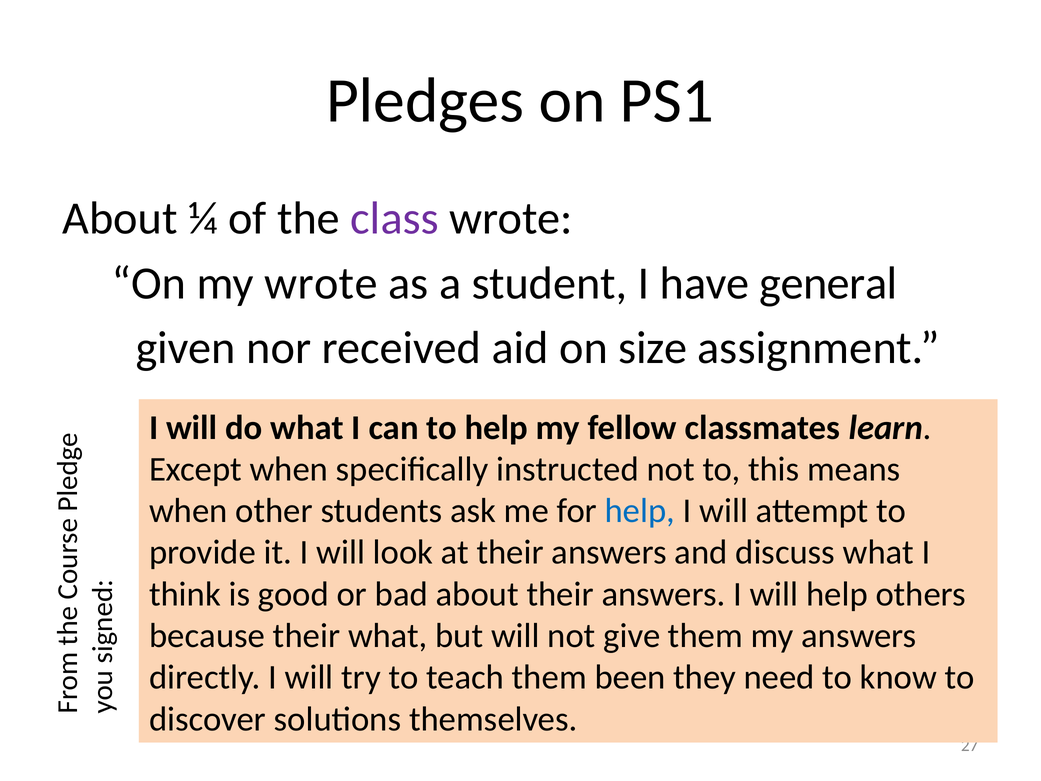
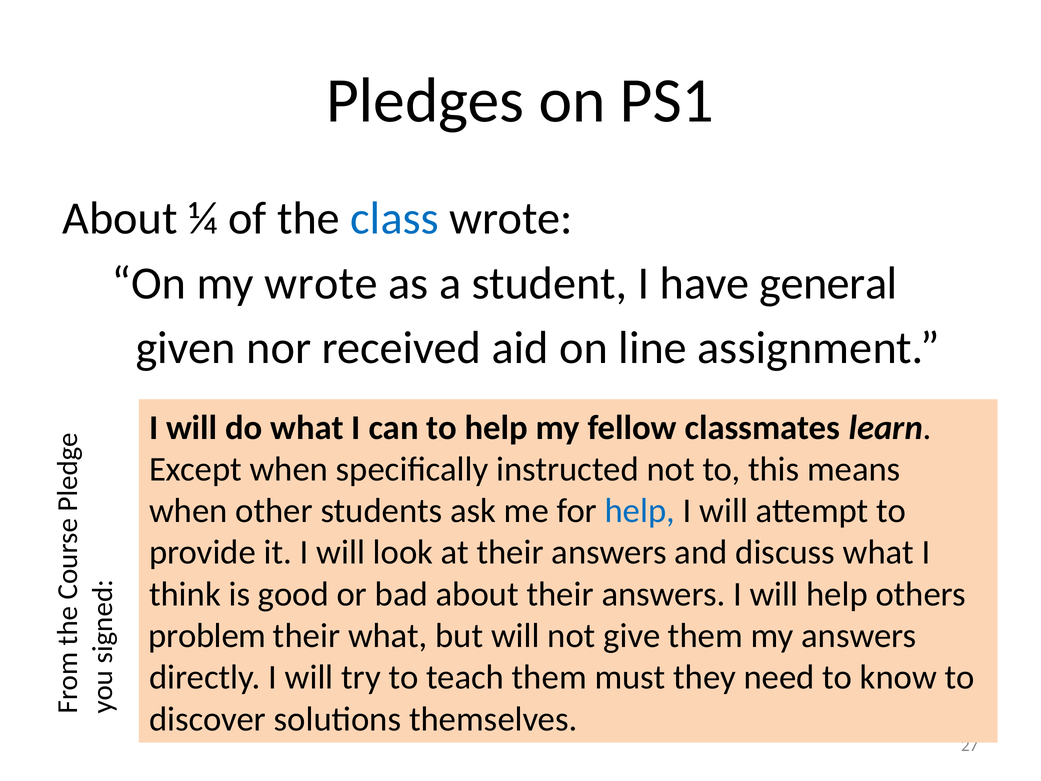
class colour: purple -> blue
size: size -> line
because: because -> problem
been: been -> must
